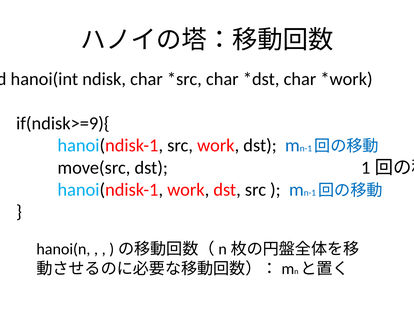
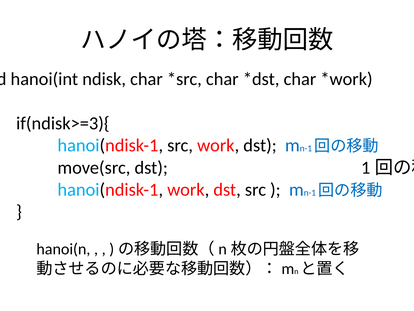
if(ndisk>=9){: if(ndisk>=9){ -> if(ndisk>=3){
